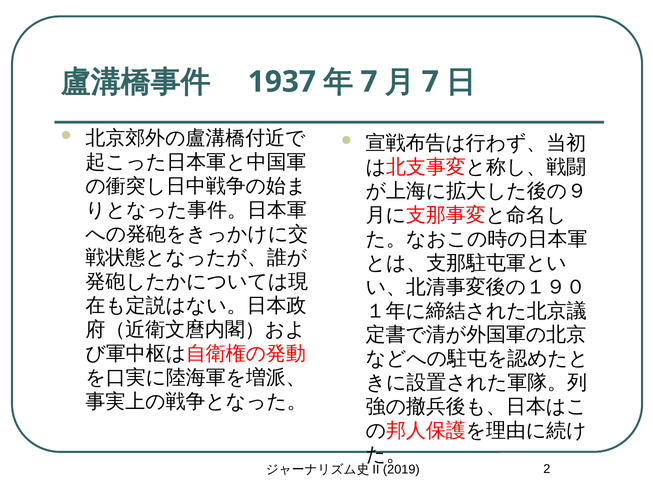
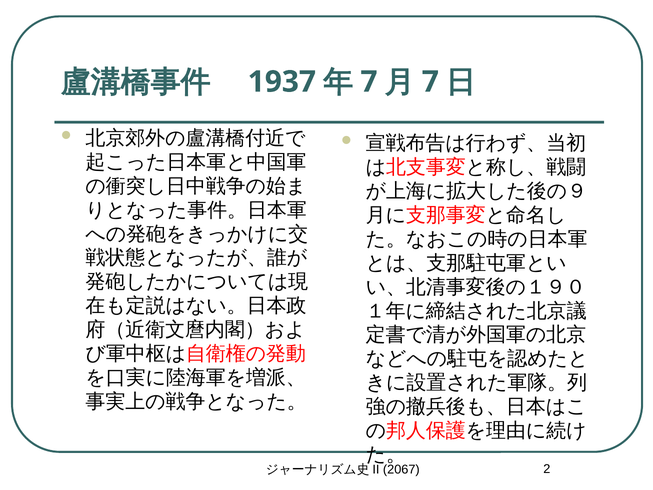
2019: 2019 -> 2067
